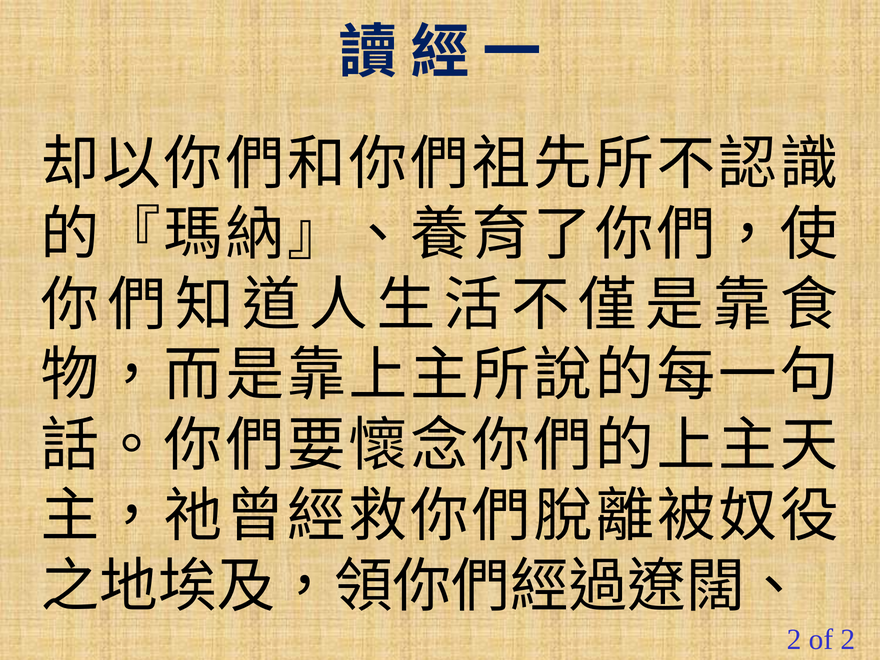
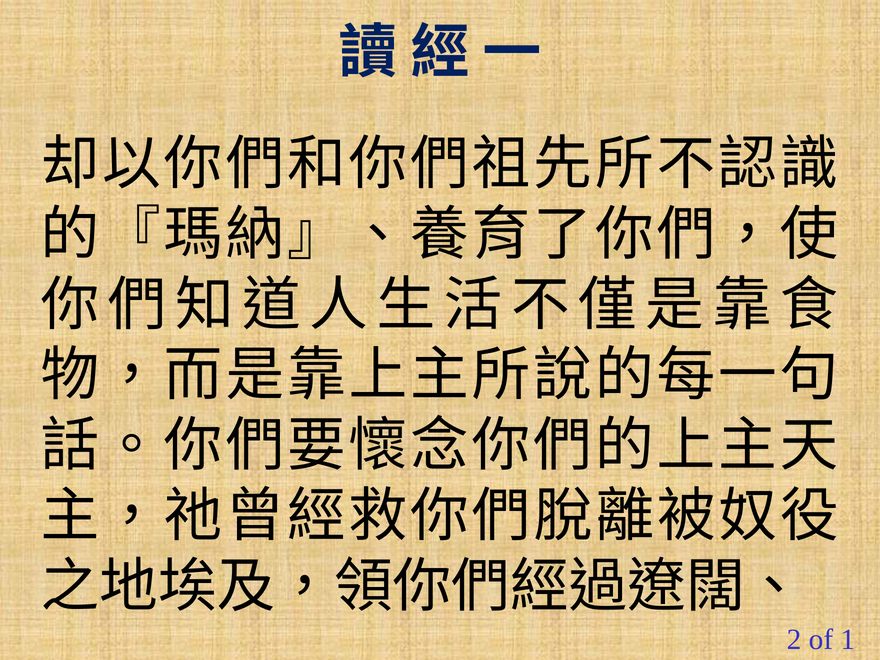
of 2: 2 -> 1
